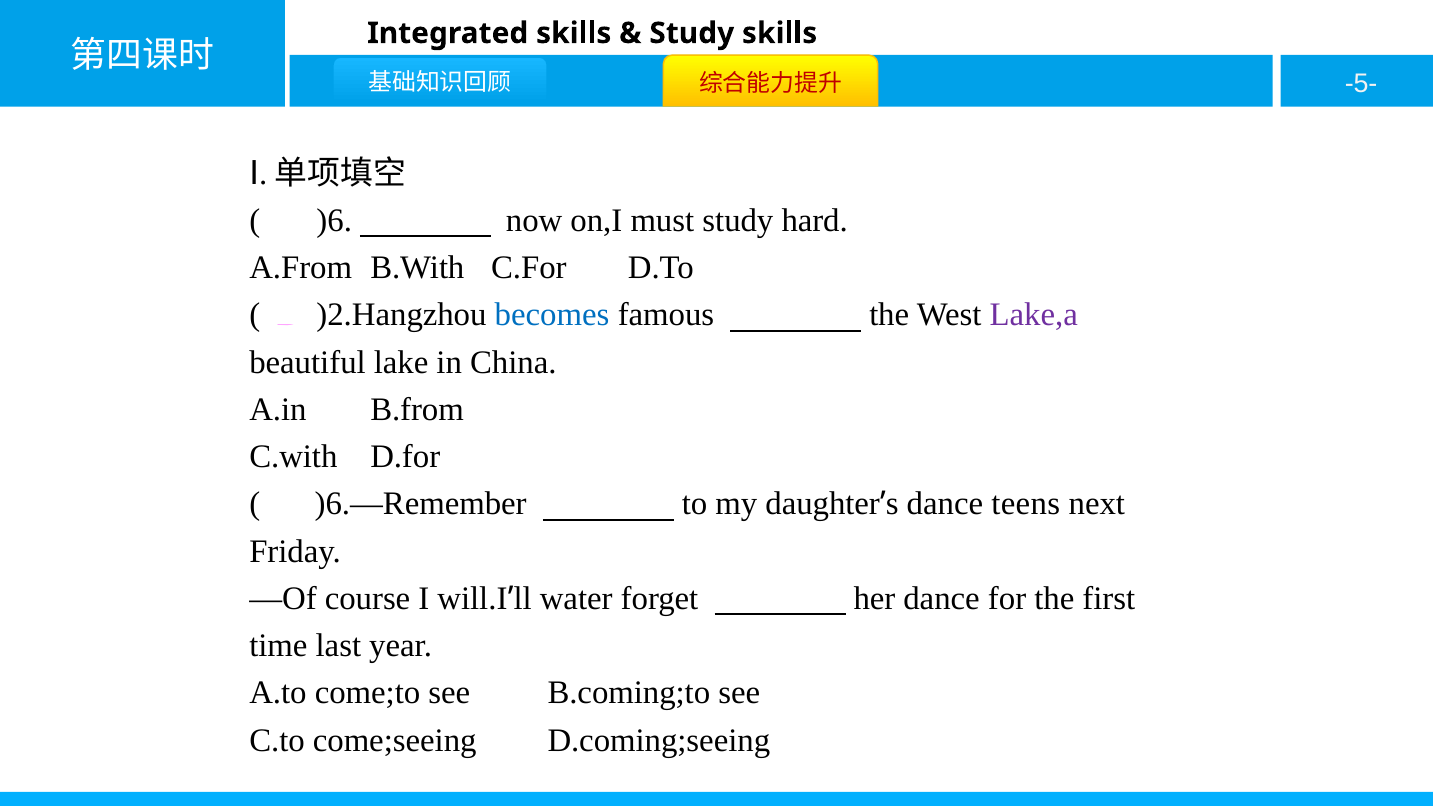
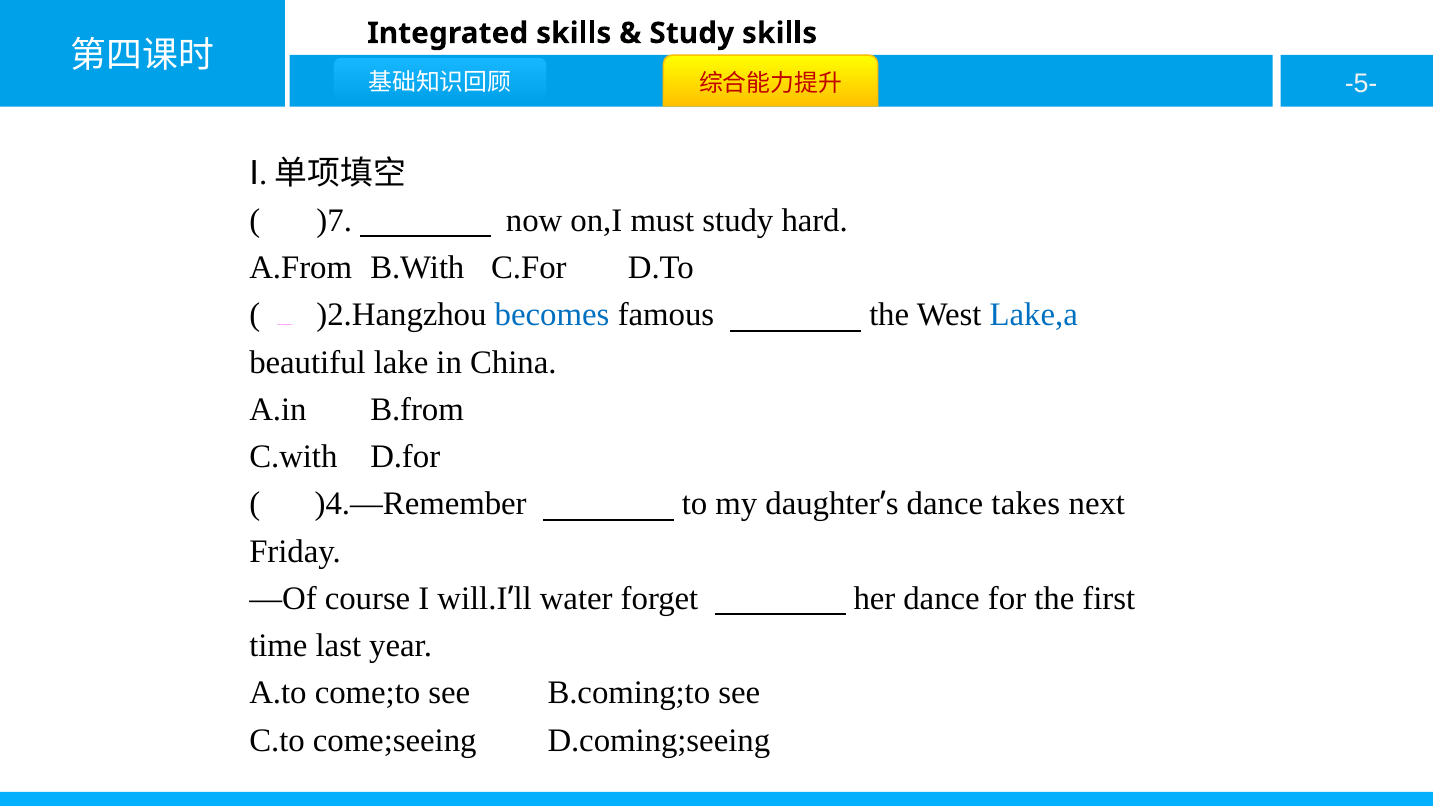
)6: )6 -> )7
Lake,a colour: purple -> blue
)6.—Remember: )6.—Remember -> )4.—Remember
teens: teens -> takes
